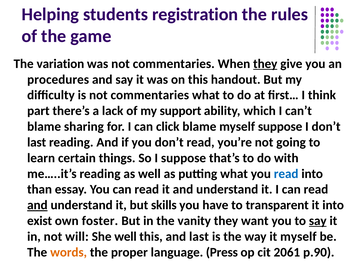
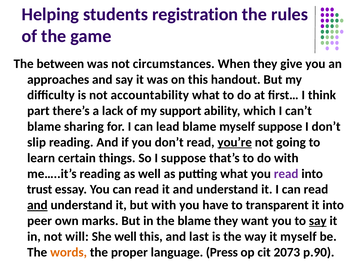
variation: variation -> between
was not commentaries: commentaries -> circumstances
they at (265, 64) underline: present -> none
procedures: procedures -> approaches
is not commentaries: commentaries -> accountability
click: click -> lead
last at (37, 142): last -> slip
you’re underline: none -> present
read at (286, 173) colour: blue -> purple
than: than -> trust
but skills: skills -> with
exist: exist -> peer
foster: foster -> marks
the vanity: vanity -> blame
2061: 2061 -> 2073
